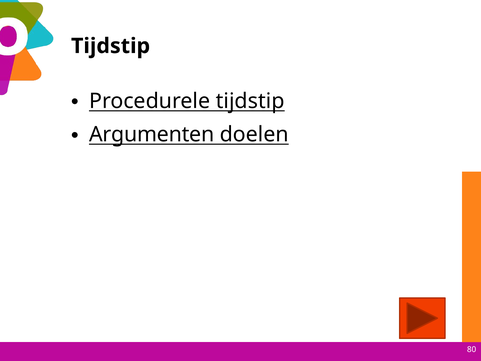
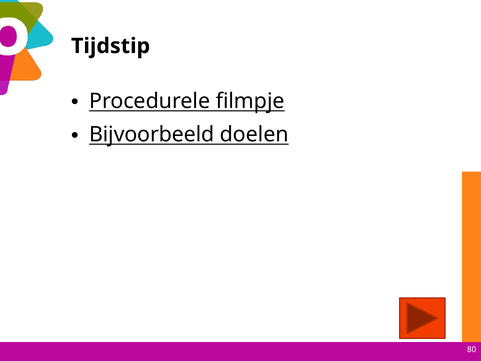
Procedurele tijdstip: tijdstip -> filmpje
Argumenten: Argumenten -> Bijvoorbeeld
